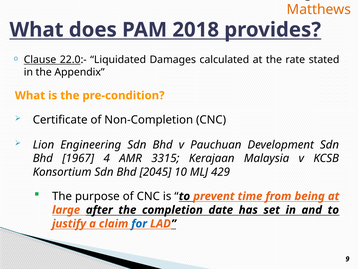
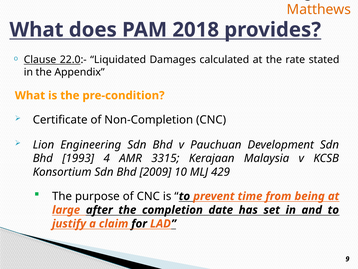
1967: 1967 -> 1993
2045: 2045 -> 2009
for colour: blue -> black
